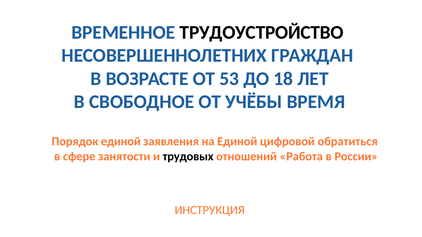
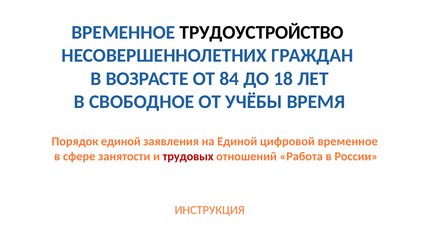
53: 53 -> 84
цифровой обратиться: обратиться -> временное
трудовых colour: black -> red
